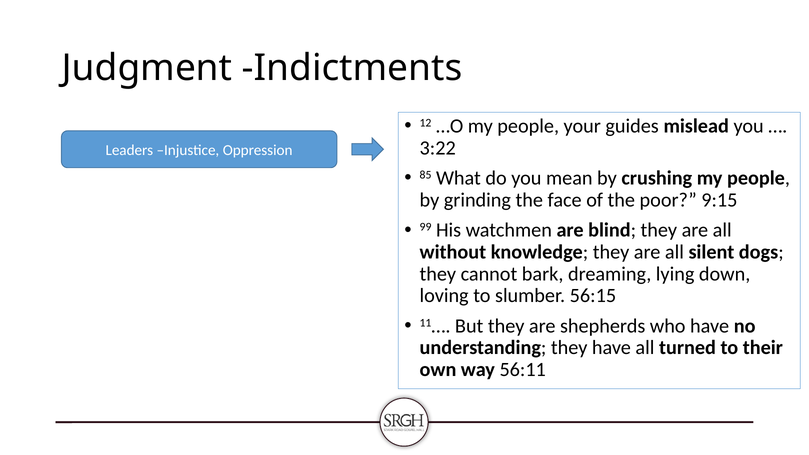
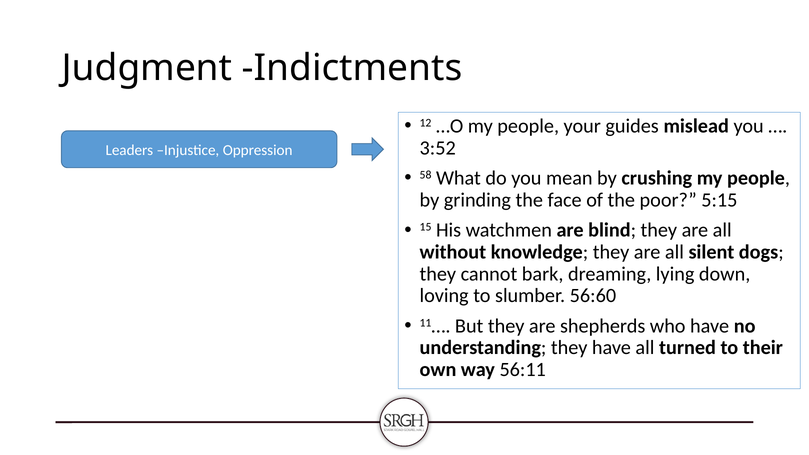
3:22: 3:22 -> 3:52
85: 85 -> 58
9:15: 9:15 -> 5:15
99: 99 -> 15
56:15: 56:15 -> 56:60
